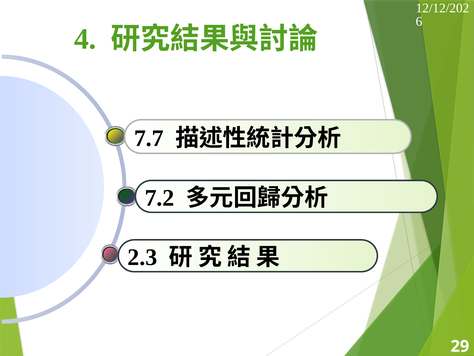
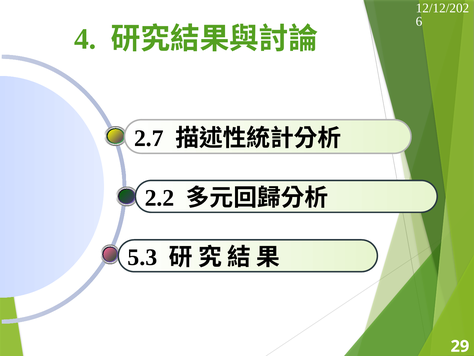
7.7: 7.7 -> 2.7
7.2: 7.2 -> 2.2
2.3: 2.3 -> 5.3
